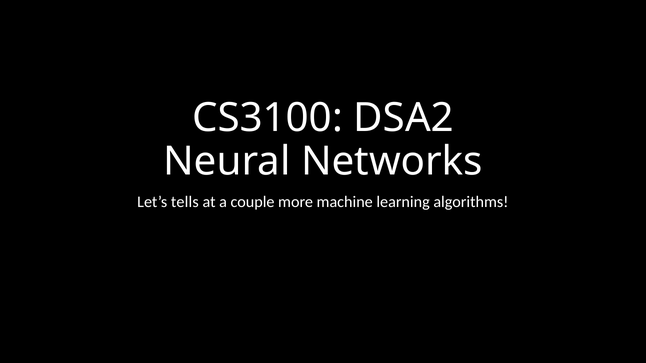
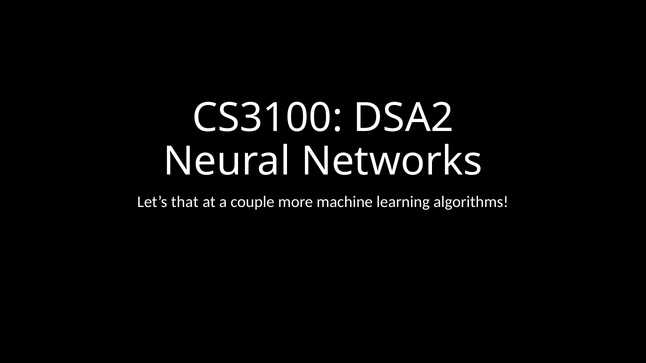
tells: tells -> that
